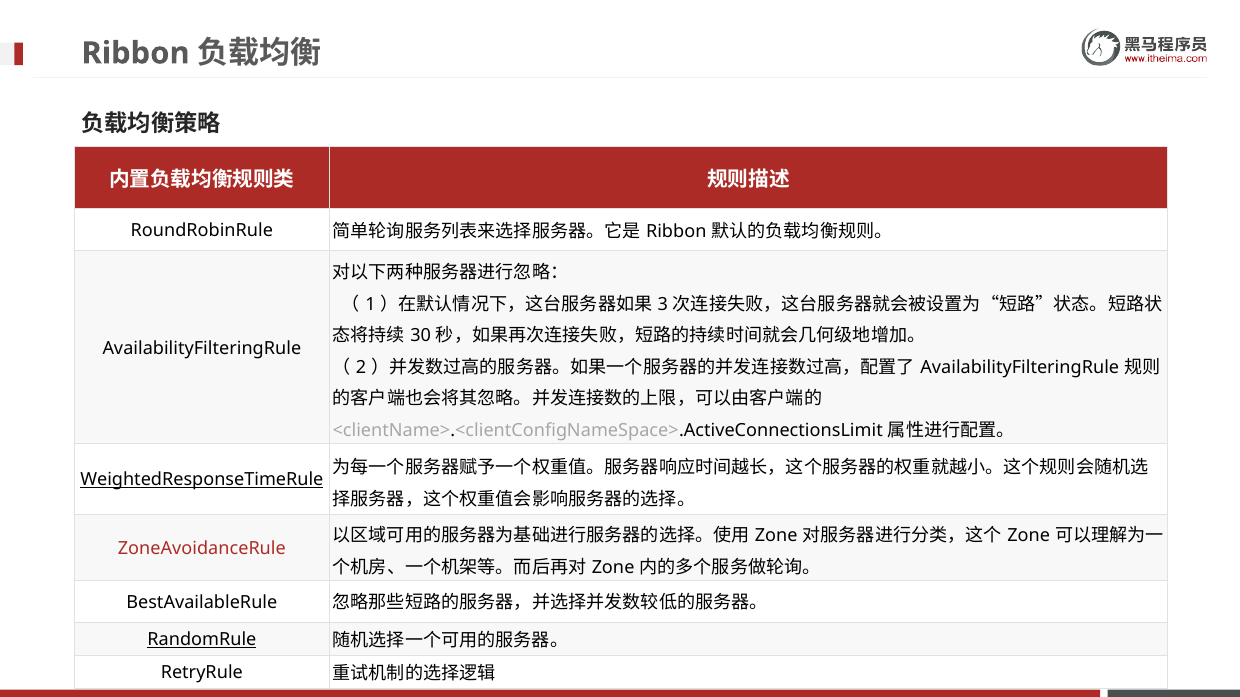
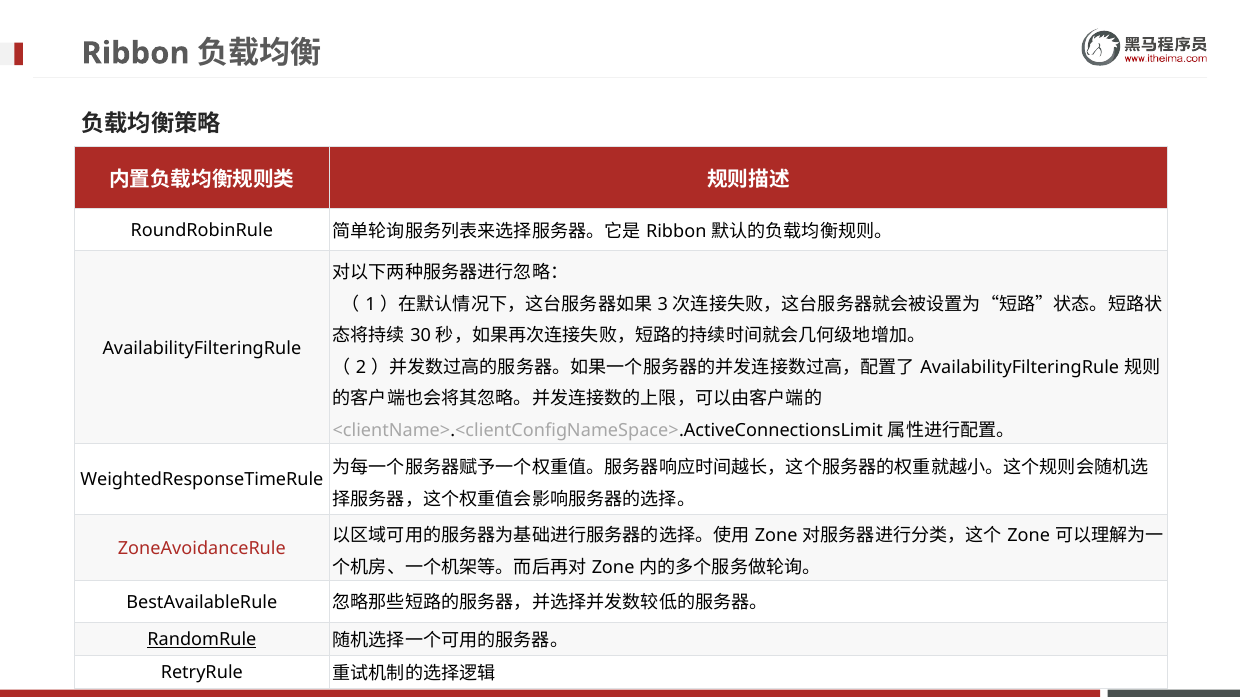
WeightedResponseTimeRule underline: present -> none
